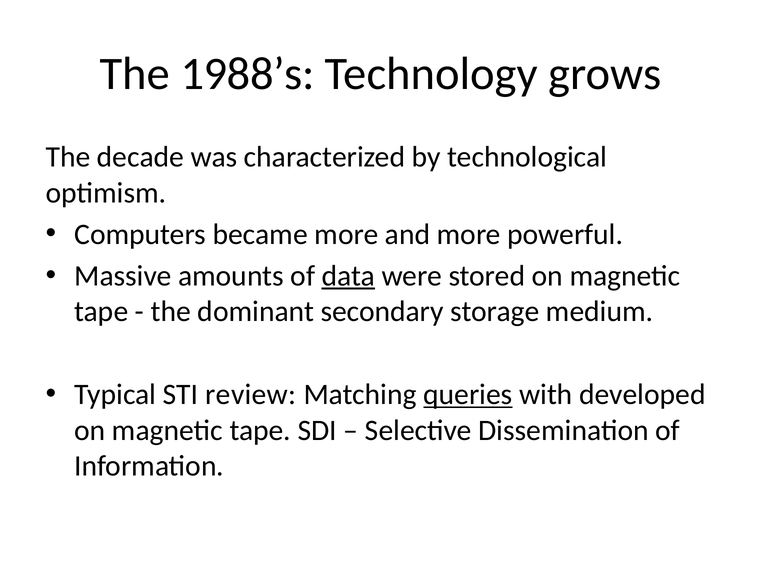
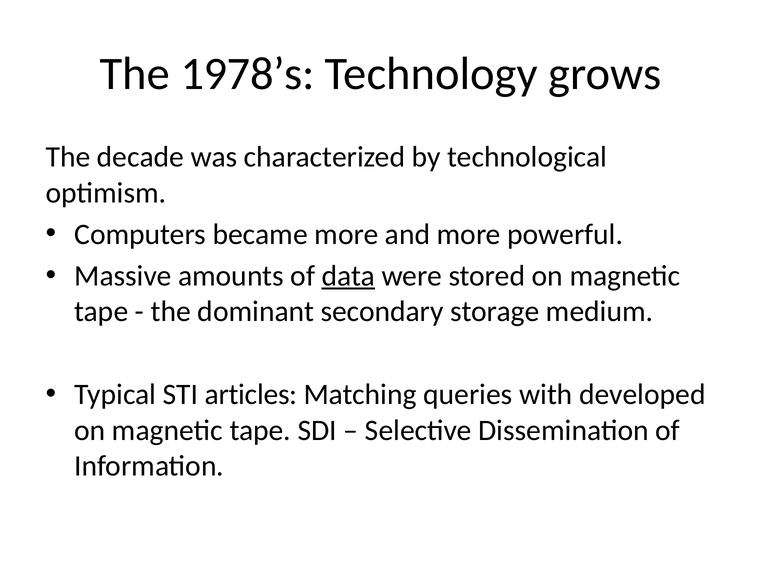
1988’s: 1988’s -> 1978’s
review: review -> articles
queries underline: present -> none
